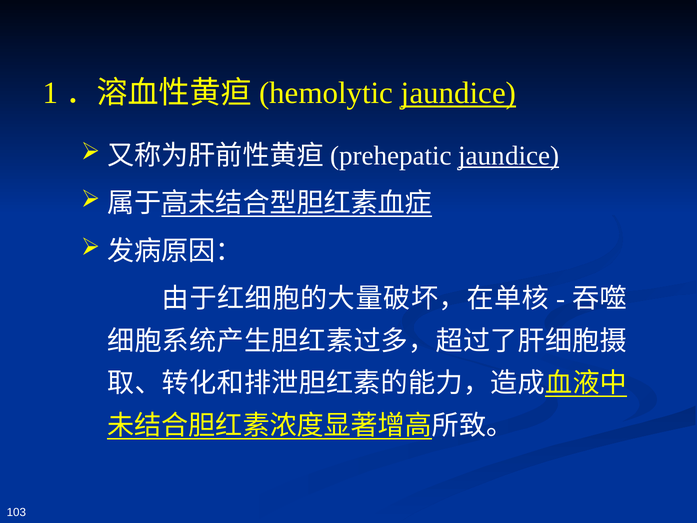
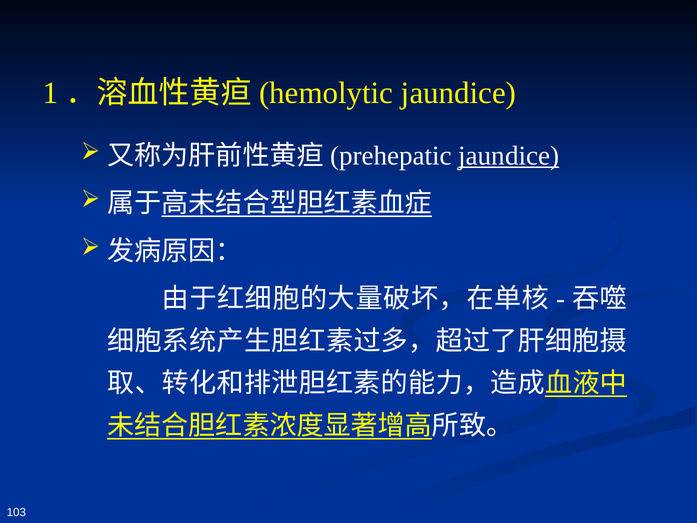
jaundice at (459, 93) underline: present -> none
